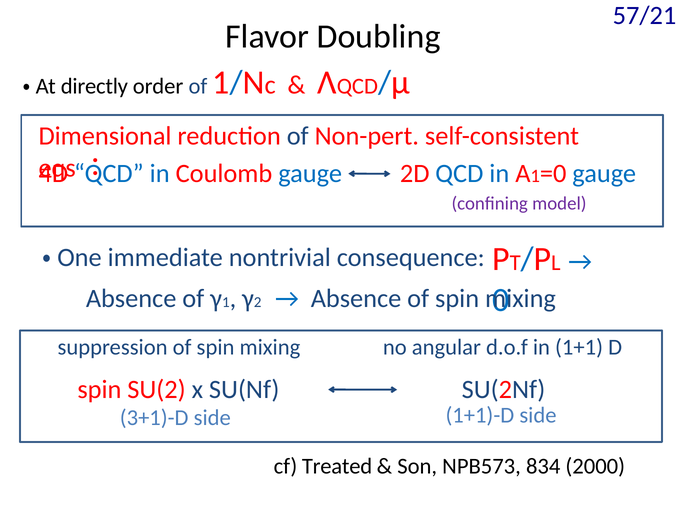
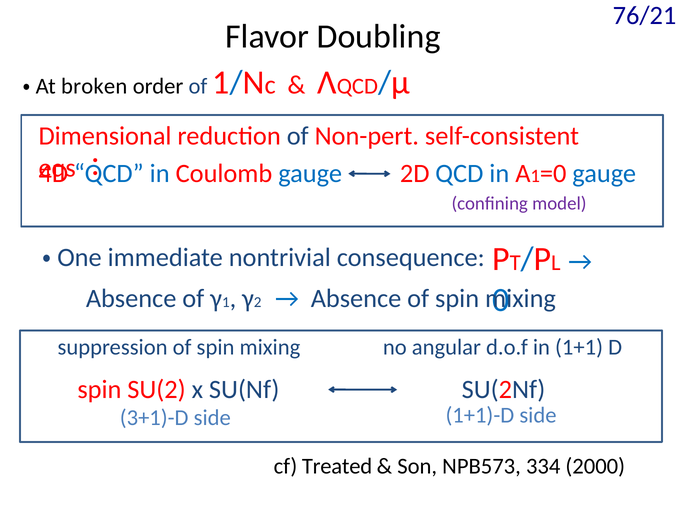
57/21: 57/21 -> 76/21
directly: directly -> broken
834: 834 -> 334
